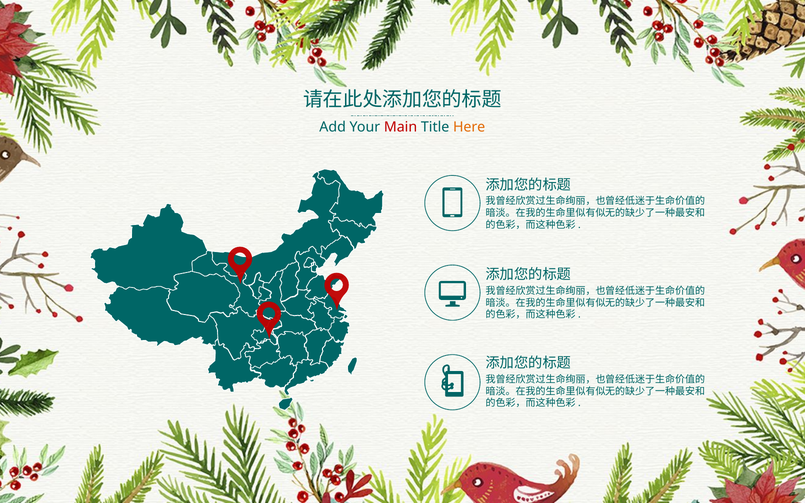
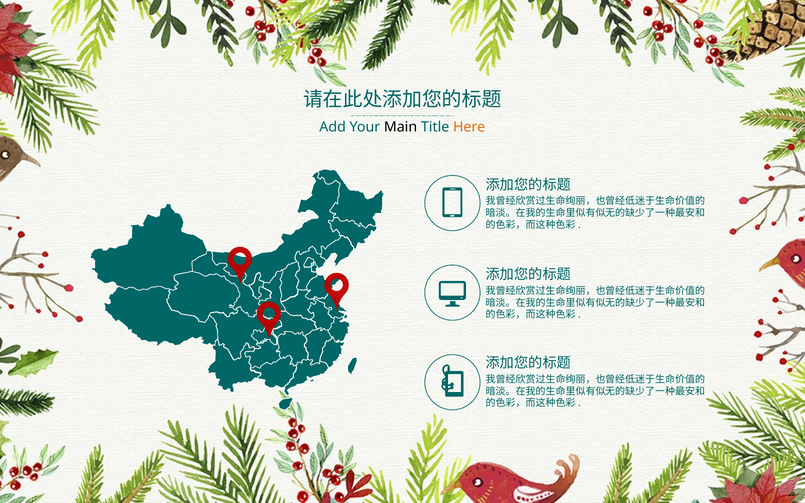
Main colour: red -> black
